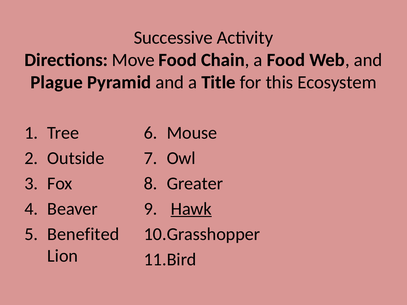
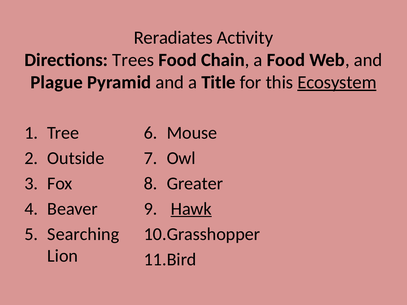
Successive: Successive -> Reradiates
Move: Move -> Trees
Ecosystem underline: none -> present
Benefited: Benefited -> Searching
